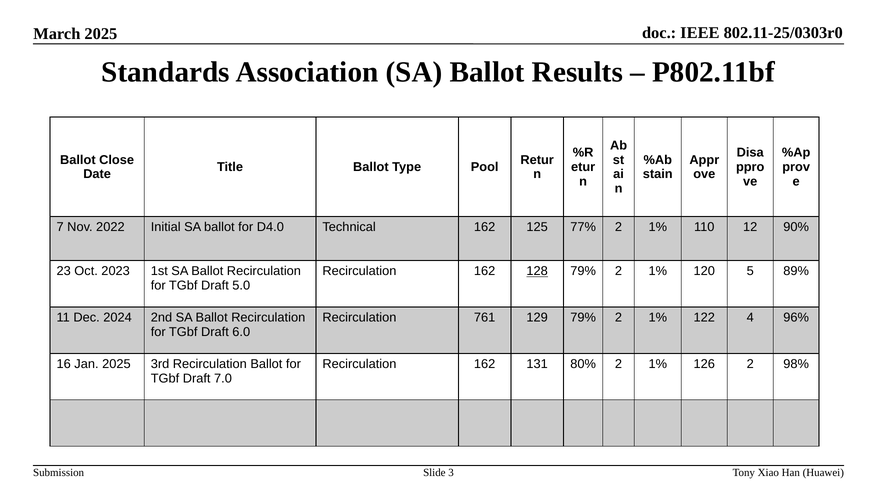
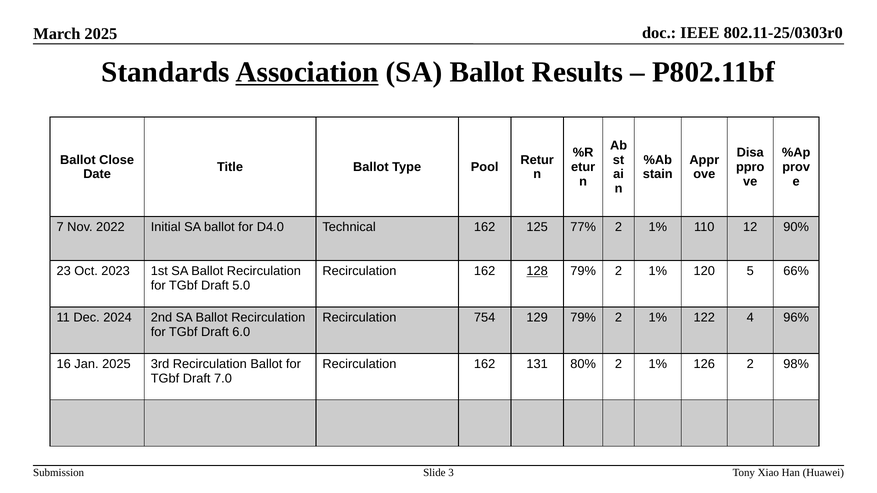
Association underline: none -> present
89%: 89% -> 66%
761: 761 -> 754
